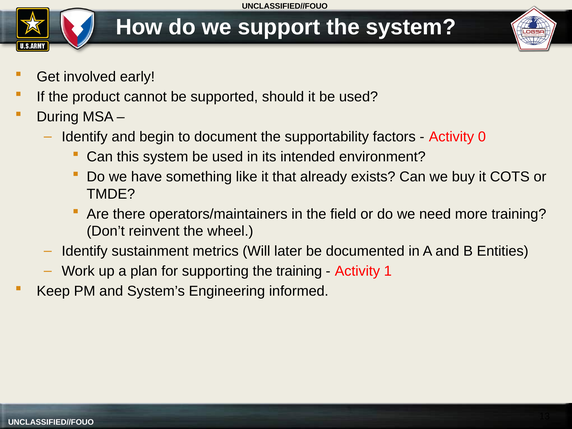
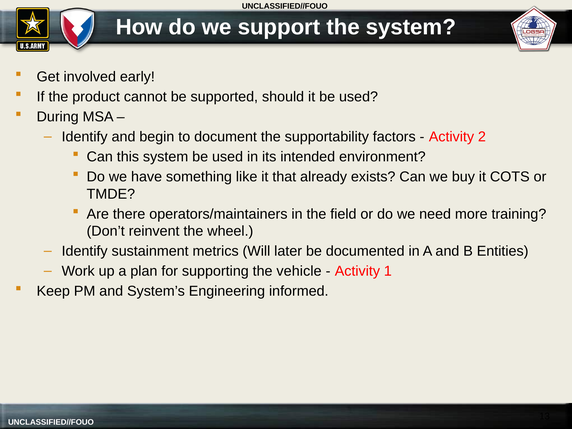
0: 0 -> 2
the training: training -> vehicle
